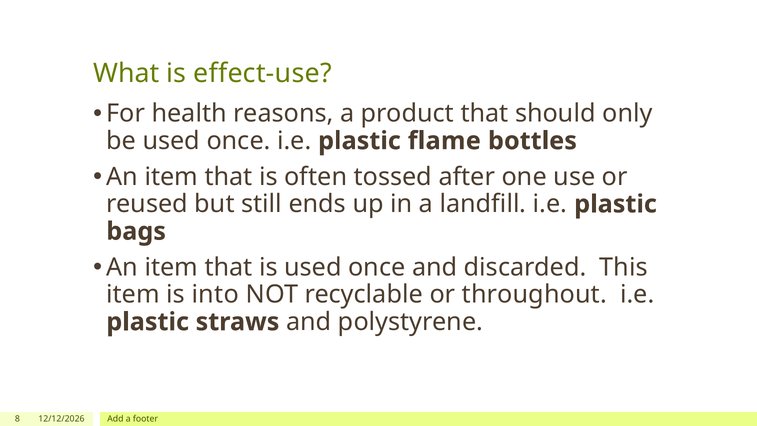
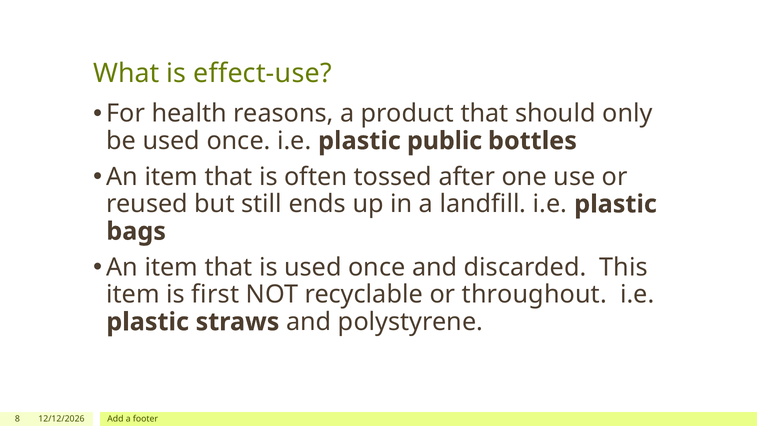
flame: flame -> public
into: into -> first
